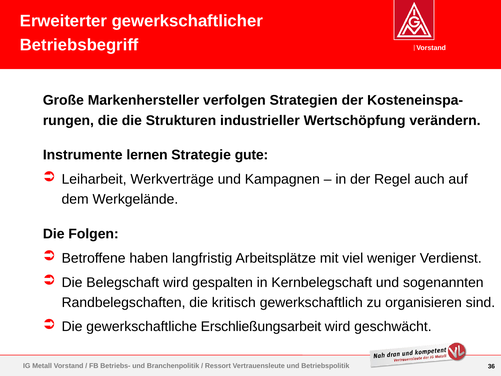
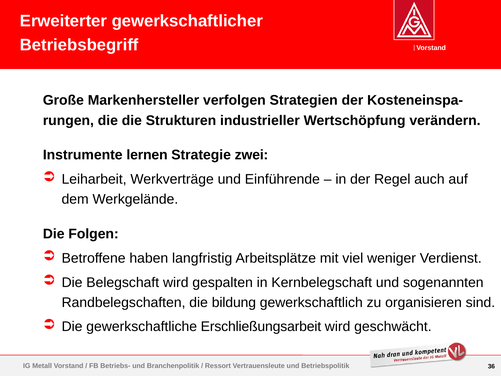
gute: gute -> zwei
Kampagnen: Kampagnen -> Einführende
kritisch: kritisch -> bildung
